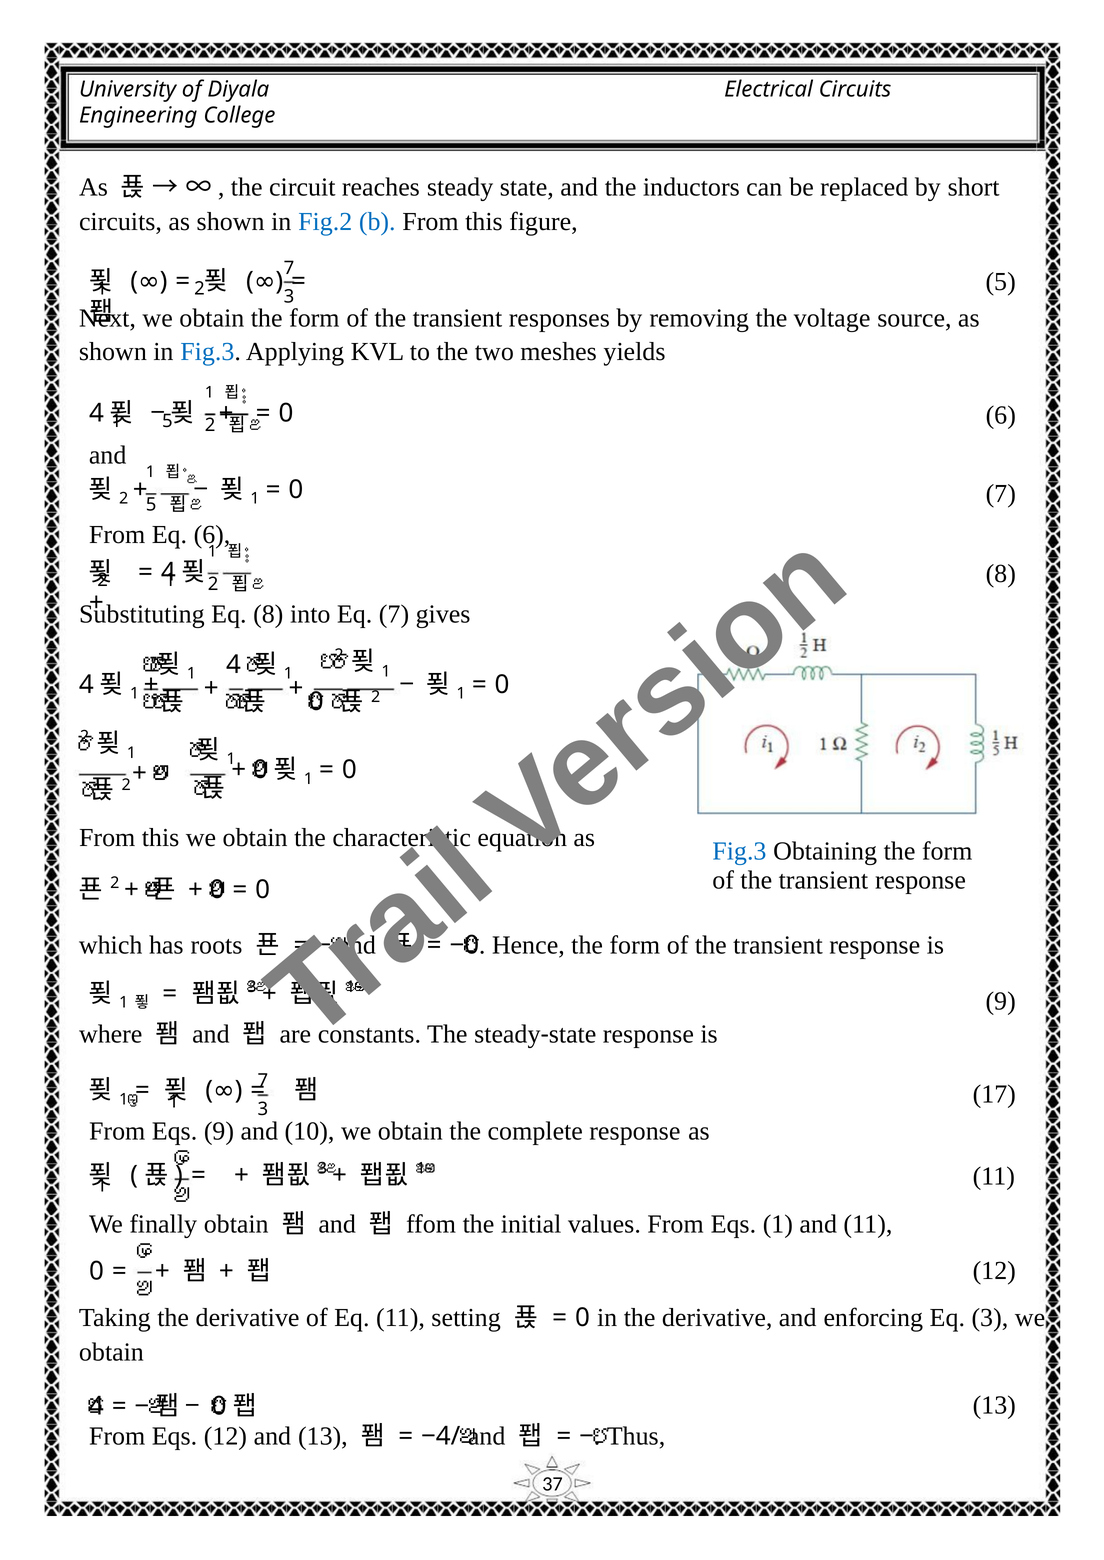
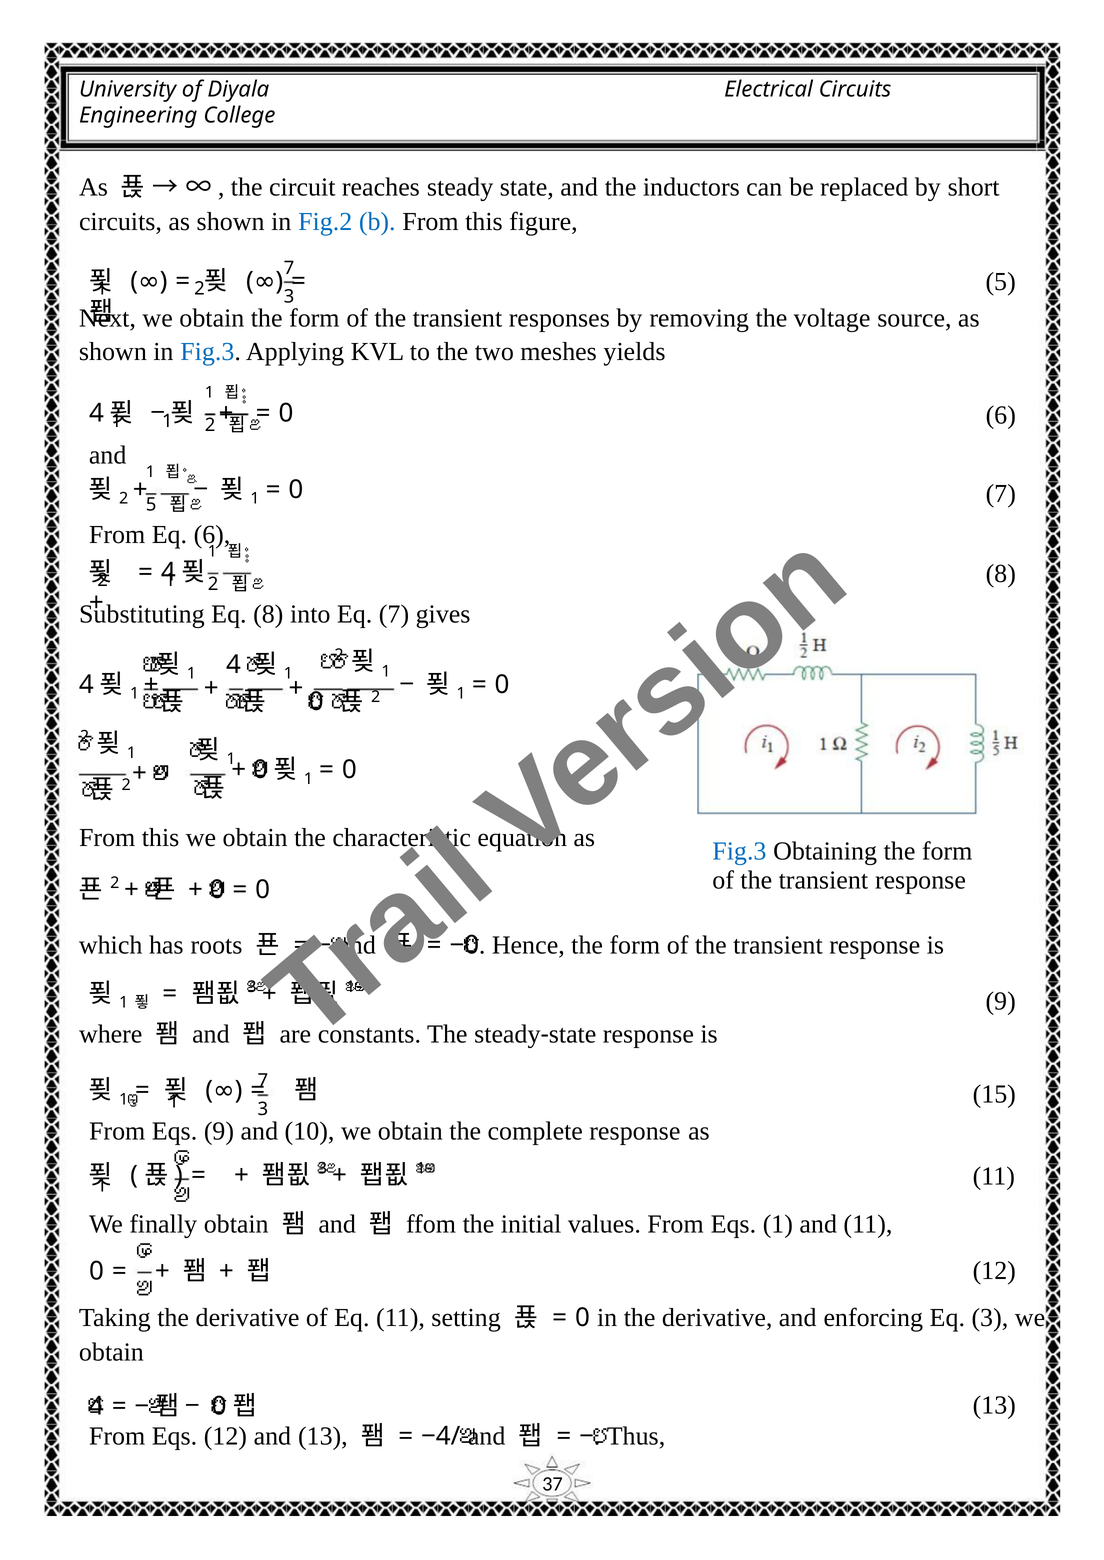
5 at (167, 421): 5 -> 1
17: 17 -> 15
